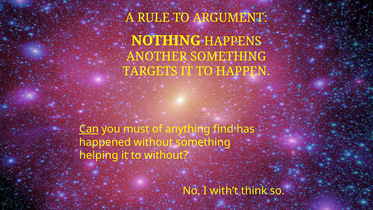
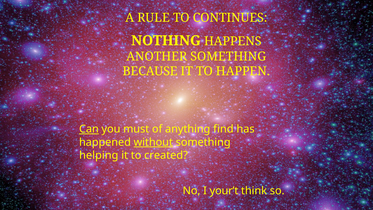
ARGUMENT: ARGUMENT -> CONTINUES
TARGETS: TARGETS -> BECAUSE
without at (153, 142) underline: none -> present
to without: without -> created
with’t: with’t -> your’t
